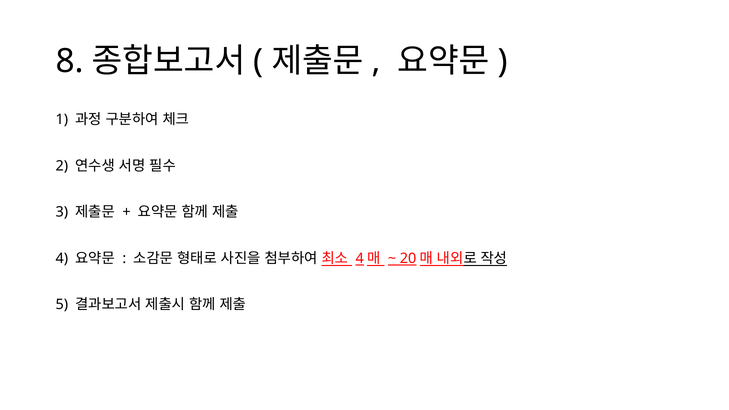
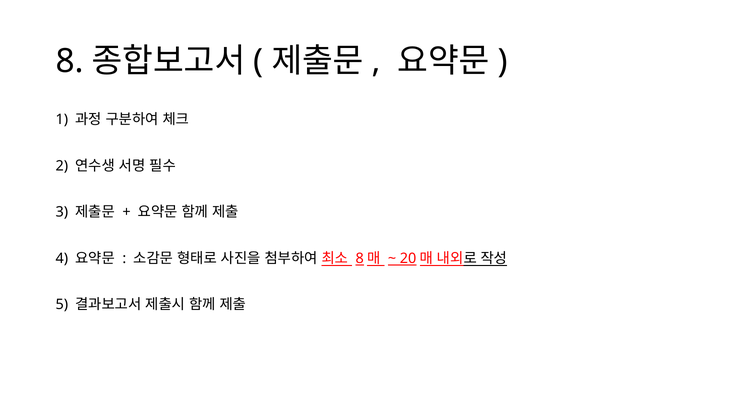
4 at (360, 258): 4 -> 8
